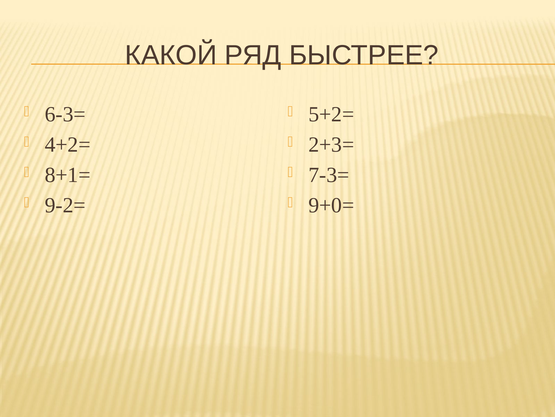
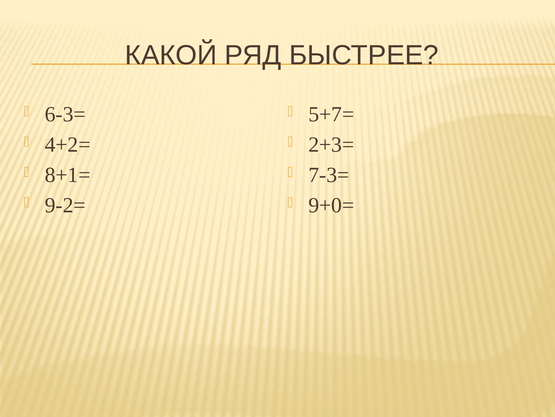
5+2=: 5+2= -> 5+7=
